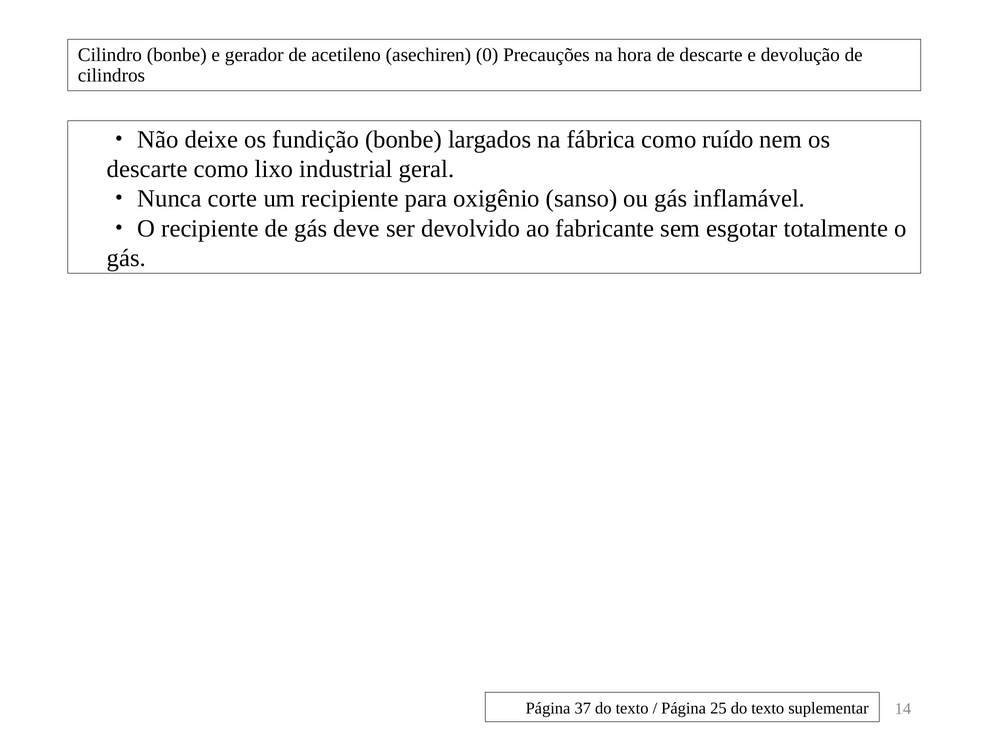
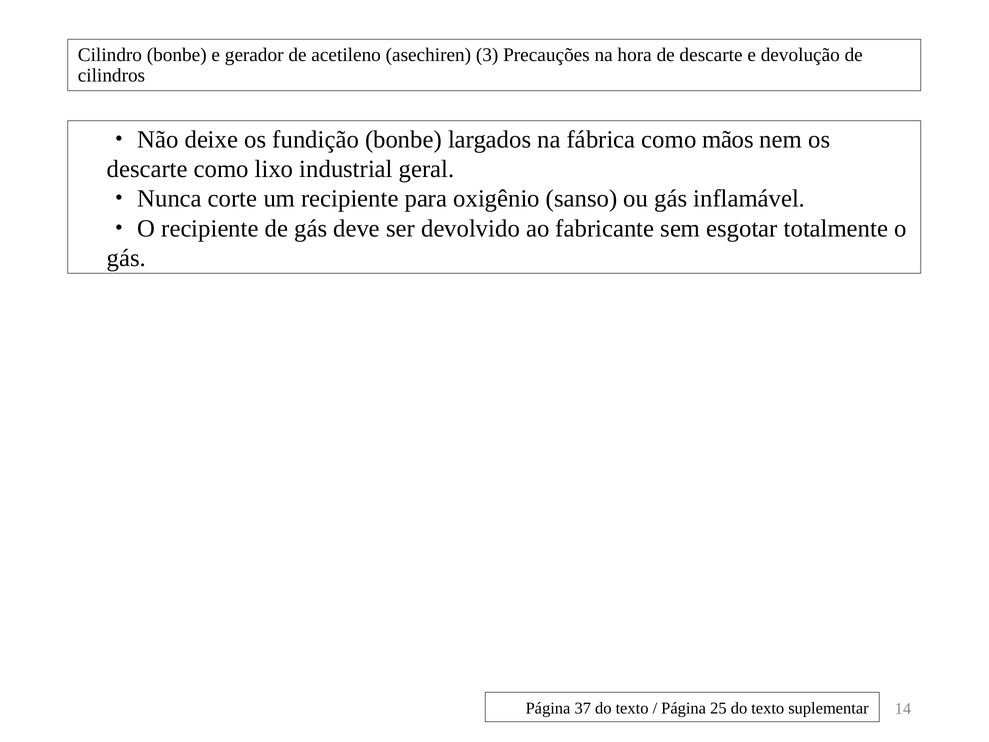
0: 0 -> 3
ruído: ruído -> mãos
